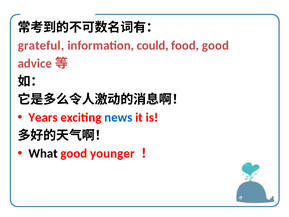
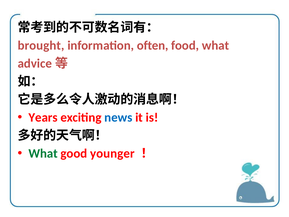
grateful: grateful -> brought
could: could -> often
food good: good -> what
What at (43, 153) colour: black -> green
